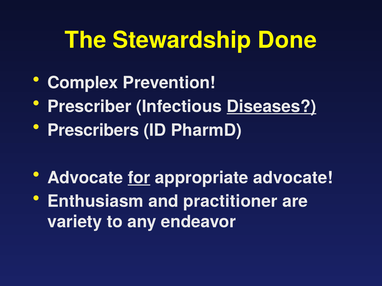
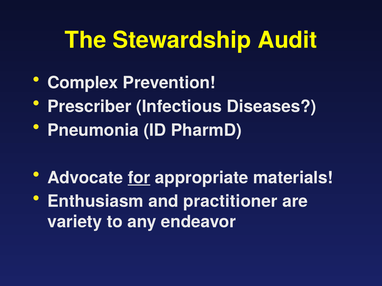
Done: Done -> Audit
Diseases underline: present -> none
Prescribers: Prescribers -> Pneumonia
appropriate advocate: advocate -> materials
